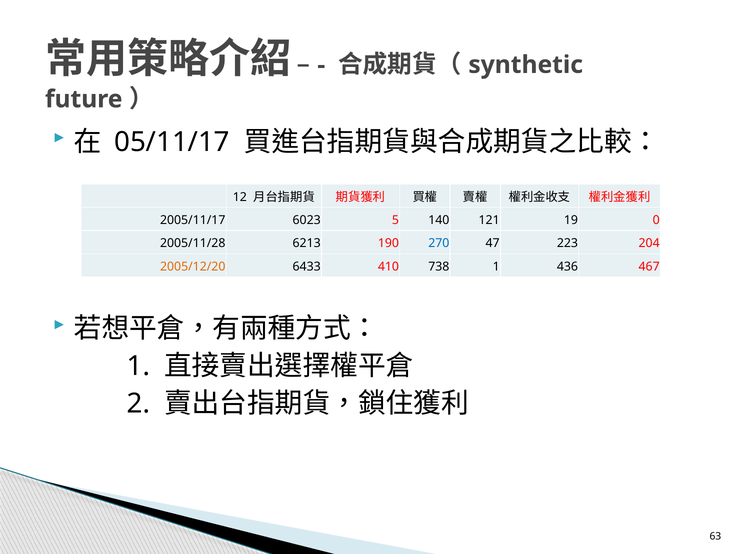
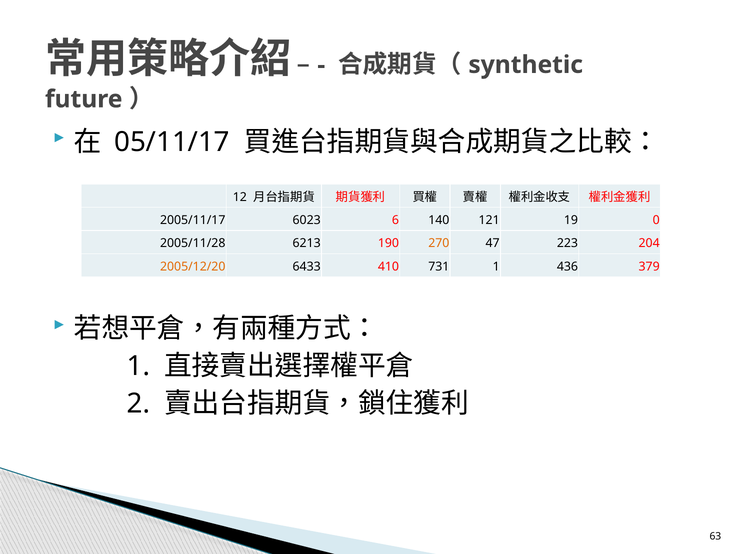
5: 5 -> 6
270 colour: blue -> orange
738: 738 -> 731
467: 467 -> 379
